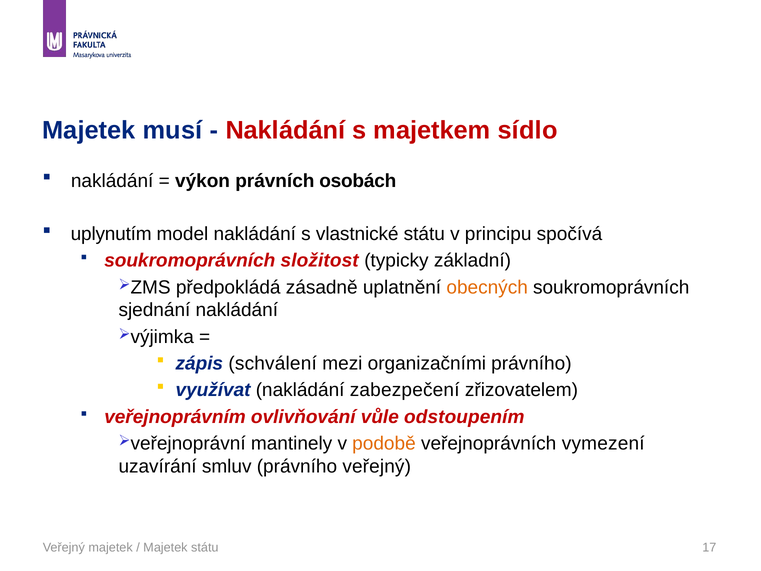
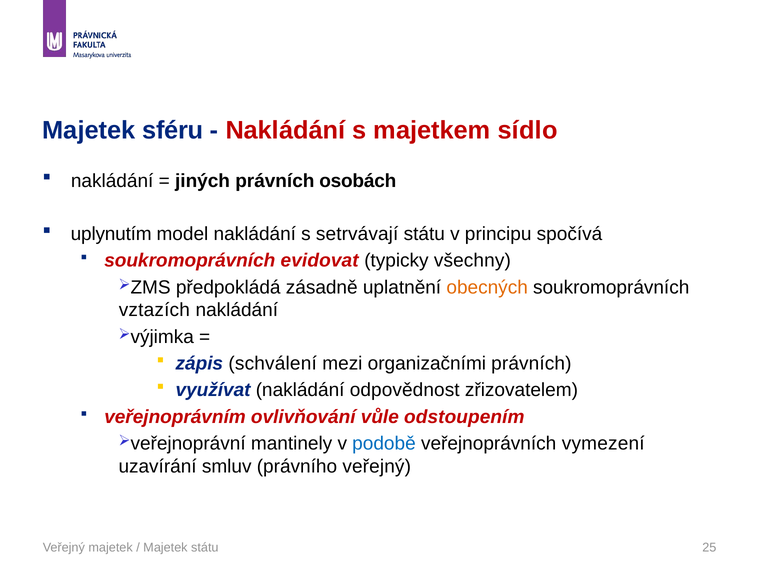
musí: musí -> sféru
výkon: výkon -> jiných
vlastnické: vlastnické -> setrvávají
složitost: složitost -> evidovat
základní: základní -> všechny
sjednání: sjednání -> vztazích
organizačními právního: právního -> právních
zabezpečení: zabezpečení -> odpovědnost
podobě colour: orange -> blue
17: 17 -> 25
